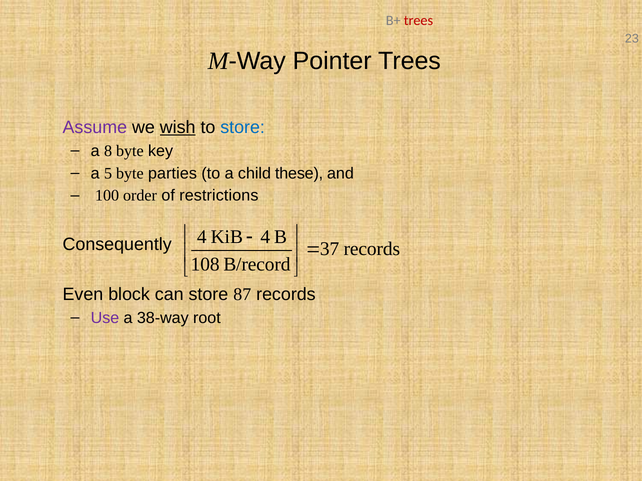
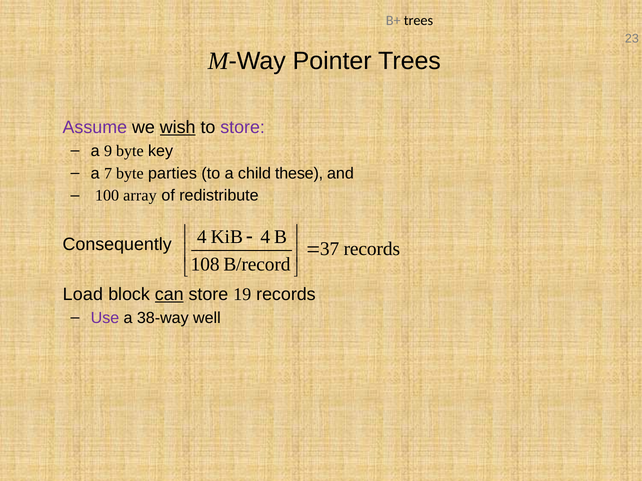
trees at (418, 20) colour: red -> black
store at (243, 128) colour: blue -> purple
8: 8 -> 9
5: 5 -> 7
order: order -> array
restrictions: restrictions -> redistribute
Even: Even -> Load
can underline: none -> present
87: 87 -> 19
root: root -> well
